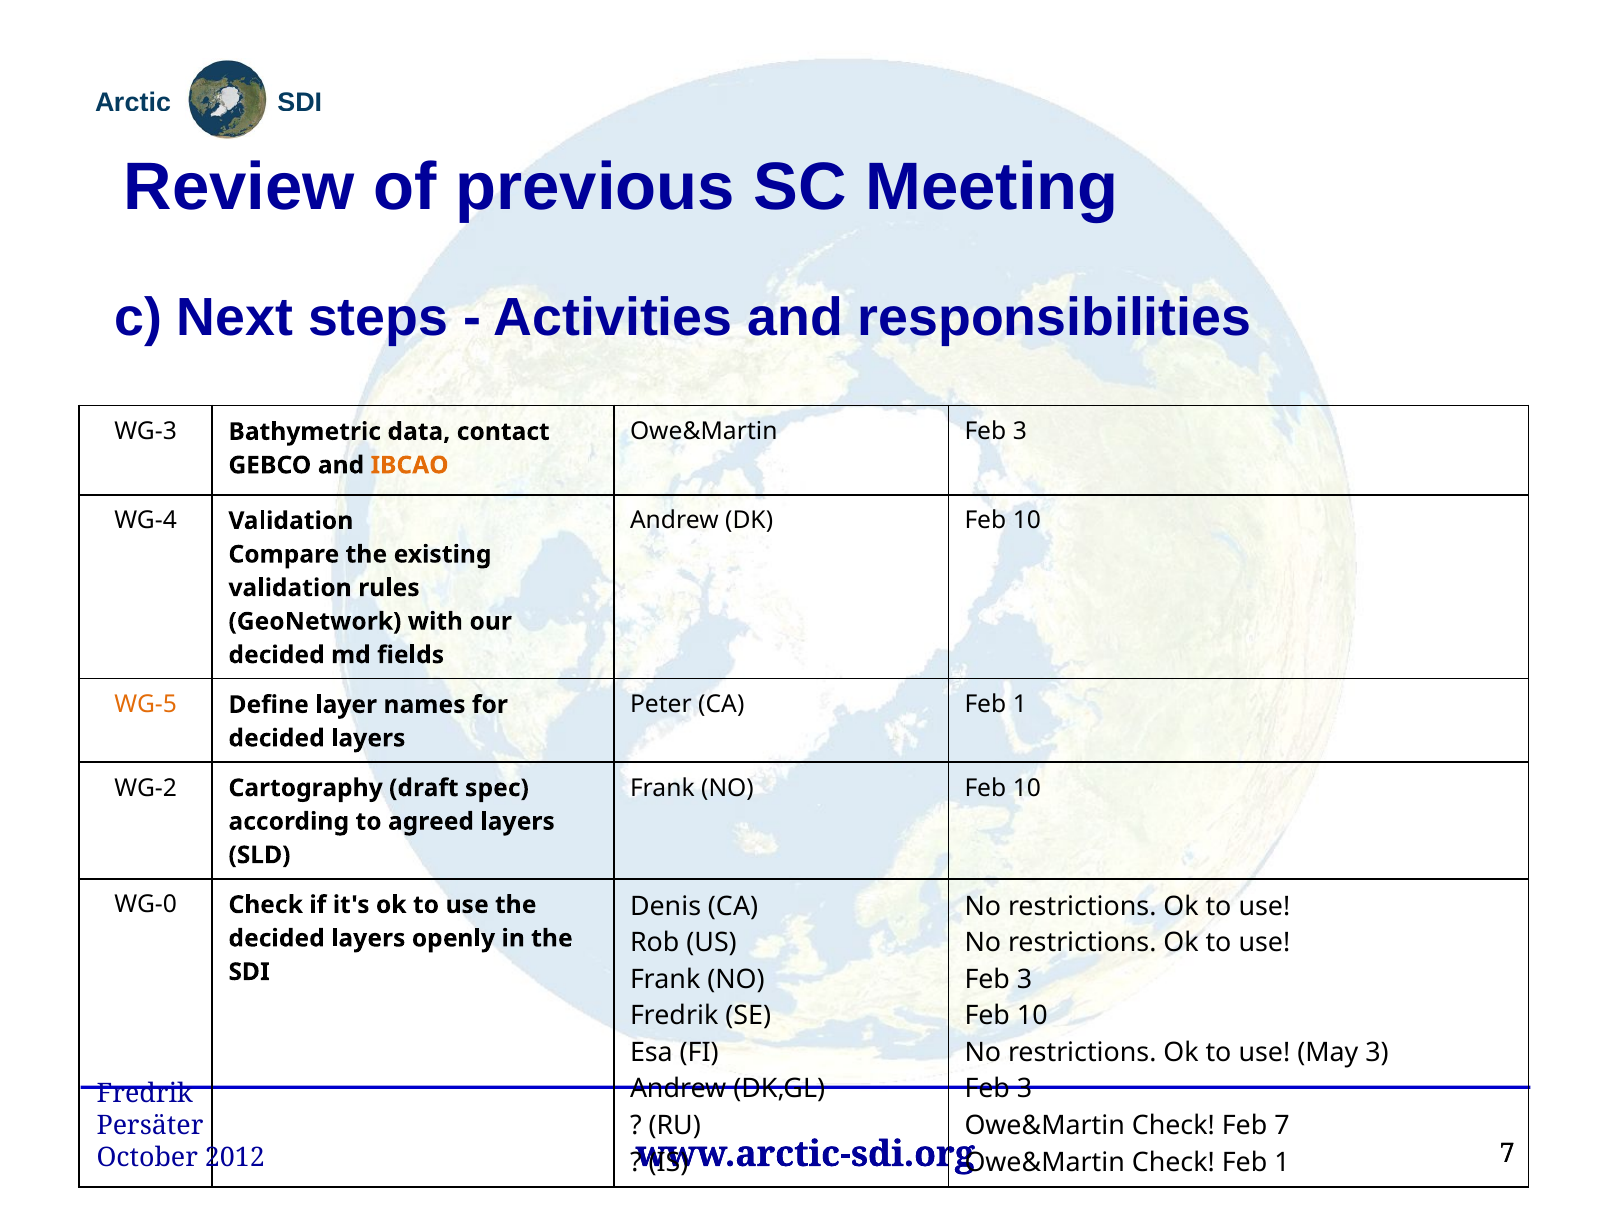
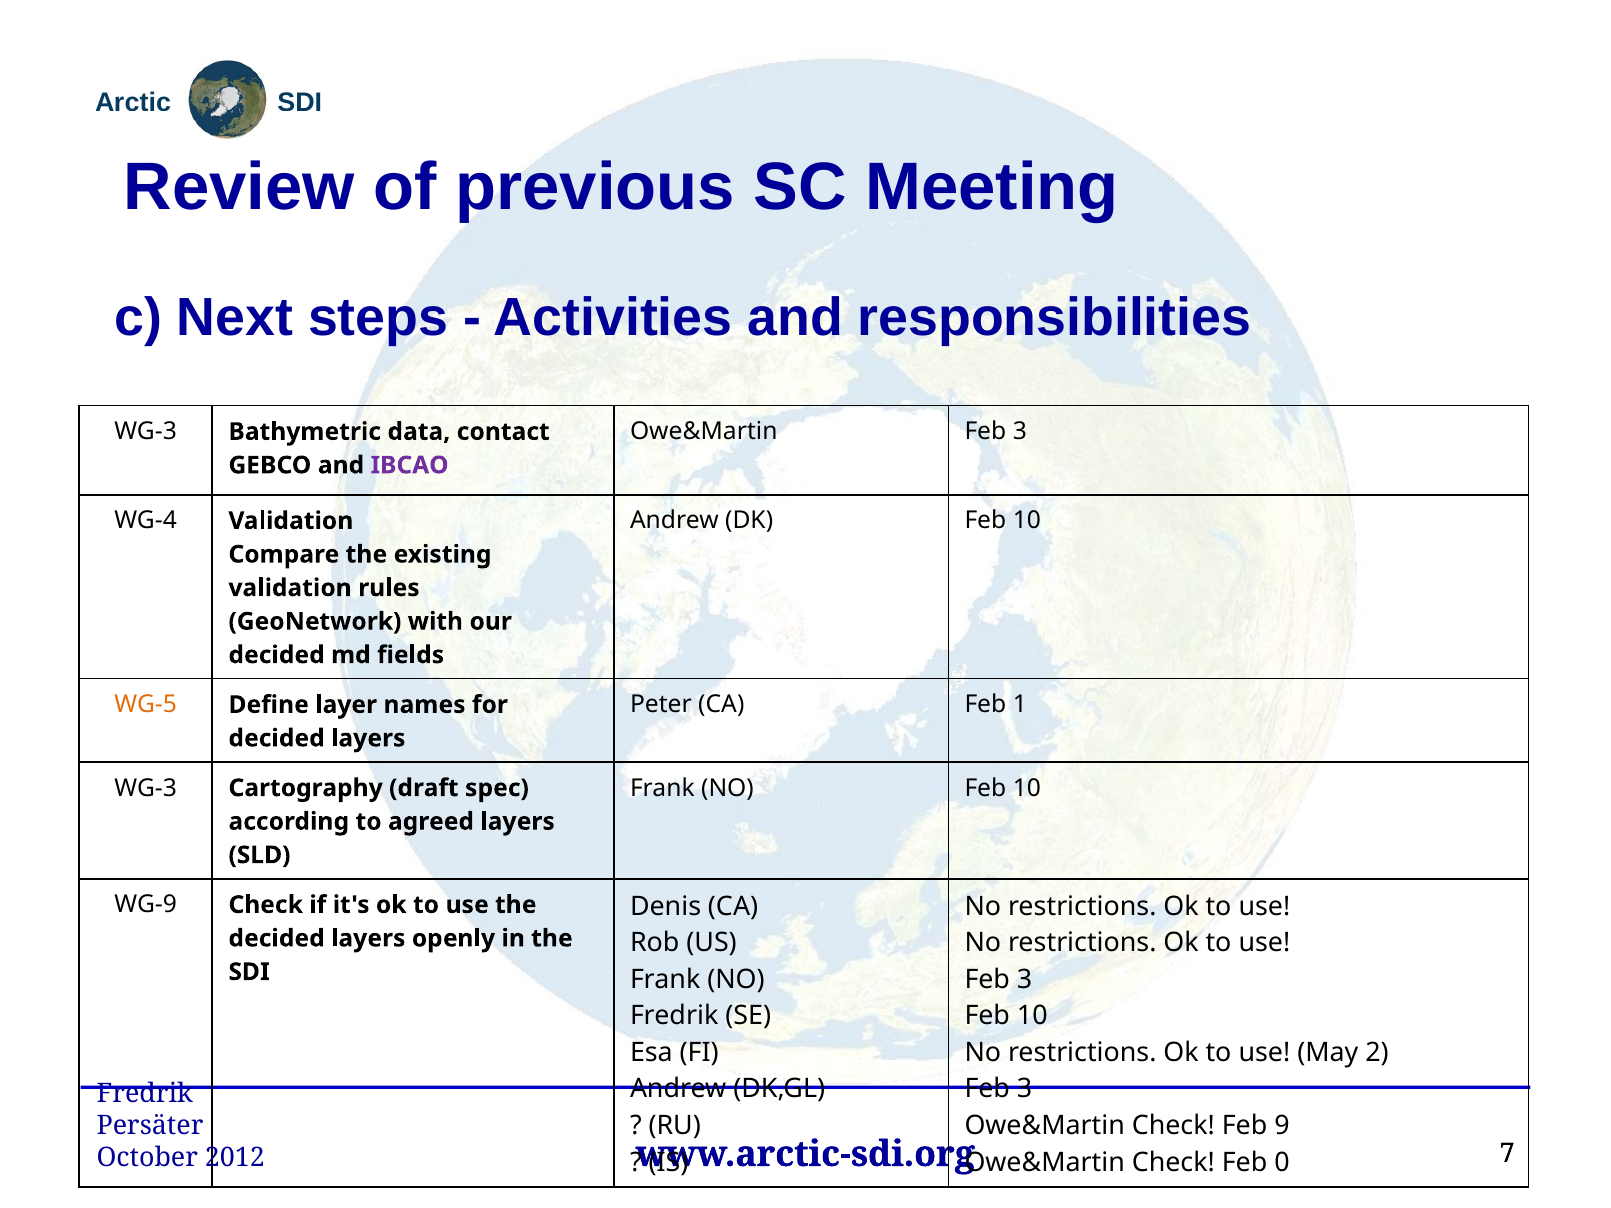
IBCAO colour: orange -> purple
WG-2 at (146, 788): WG-2 -> WG-3
WG-0: WG-0 -> WG-9
May 3: 3 -> 2
Feb 7: 7 -> 9
Check Feb 1: 1 -> 0
